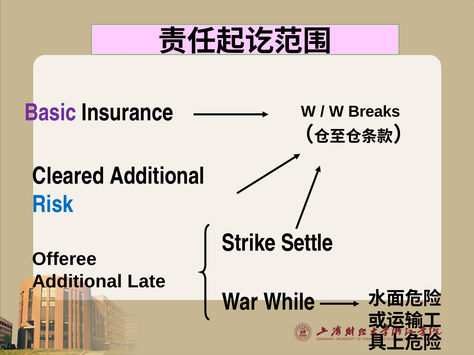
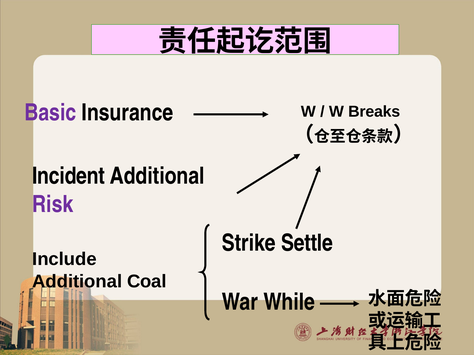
Cleared: Cleared -> Incident
Risk colour: blue -> purple
Offeree: Offeree -> Include
Late: Late -> Coal
